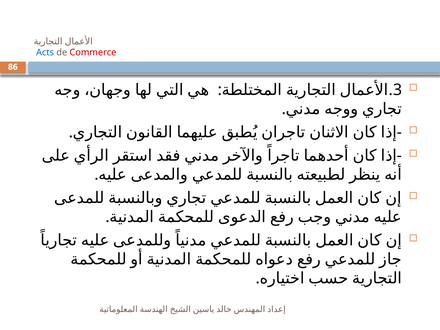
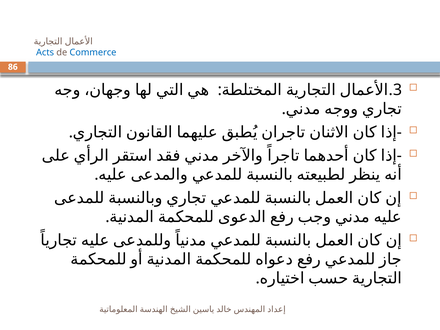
Commerce colour: red -> blue
